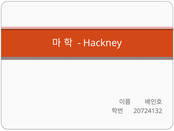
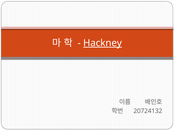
Hackney underline: none -> present
